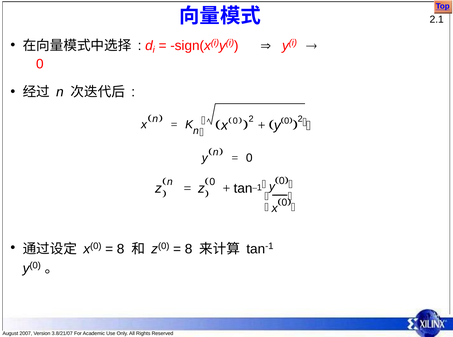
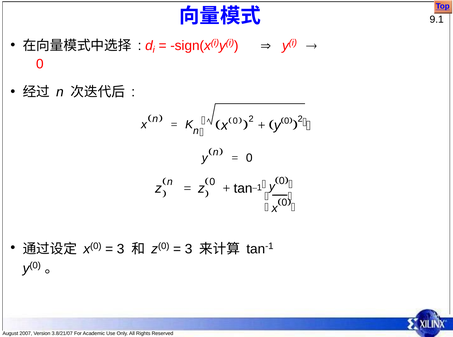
2.1: 2.1 -> 9.1
8 at (121, 249): 8 -> 3
8 at (189, 249): 8 -> 3
